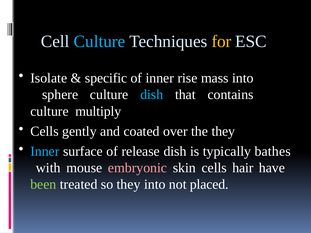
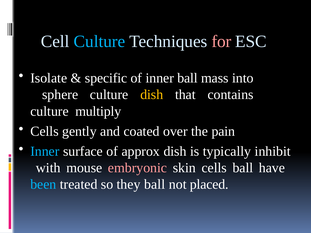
for colour: yellow -> pink
inner rise: rise -> ball
dish at (152, 95) colour: light blue -> yellow
the they: they -> pain
release: release -> approx
bathes: bathes -> inhibit
cells hair: hair -> ball
been colour: light green -> light blue
they into: into -> ball
